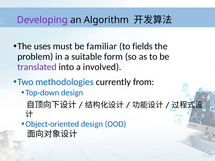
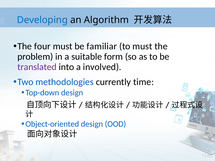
Developing colour: purple -> blue
uses: uses -> four
to fields: fields -> must
from: from -> time
